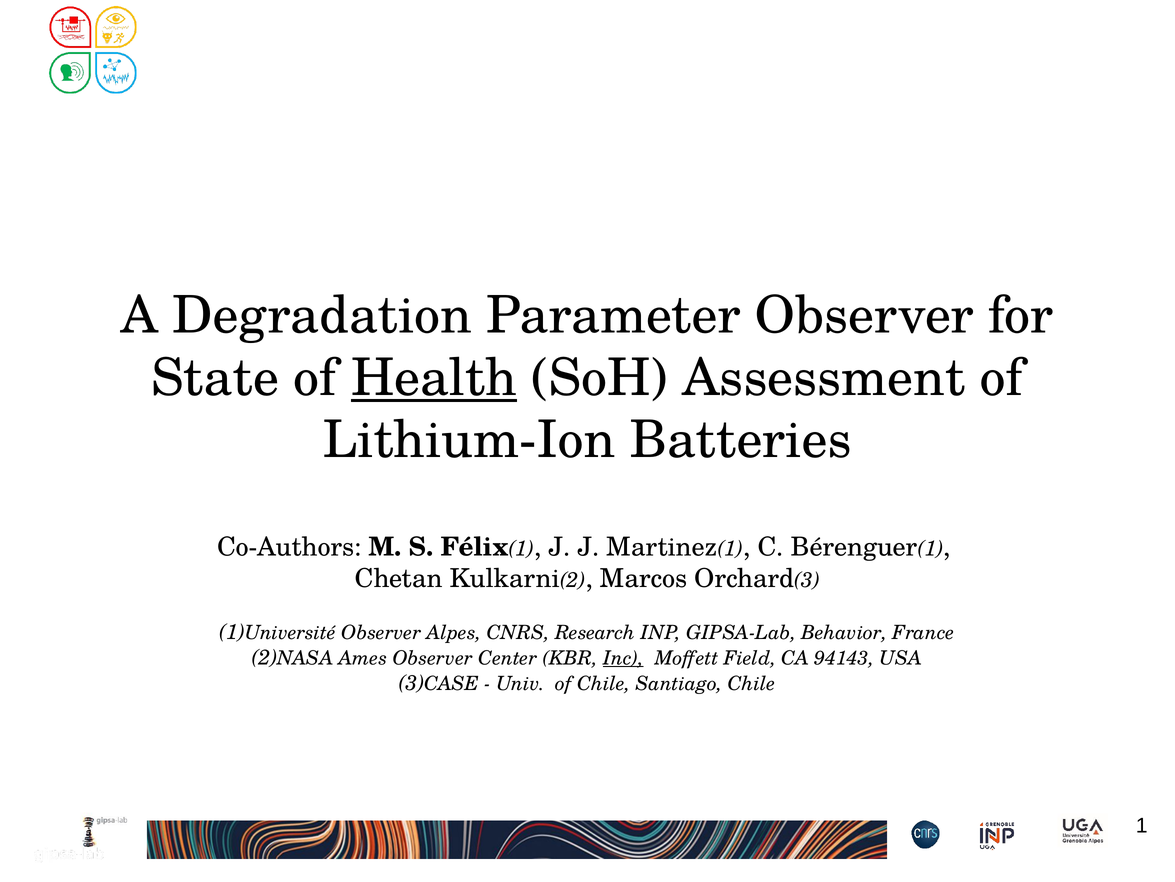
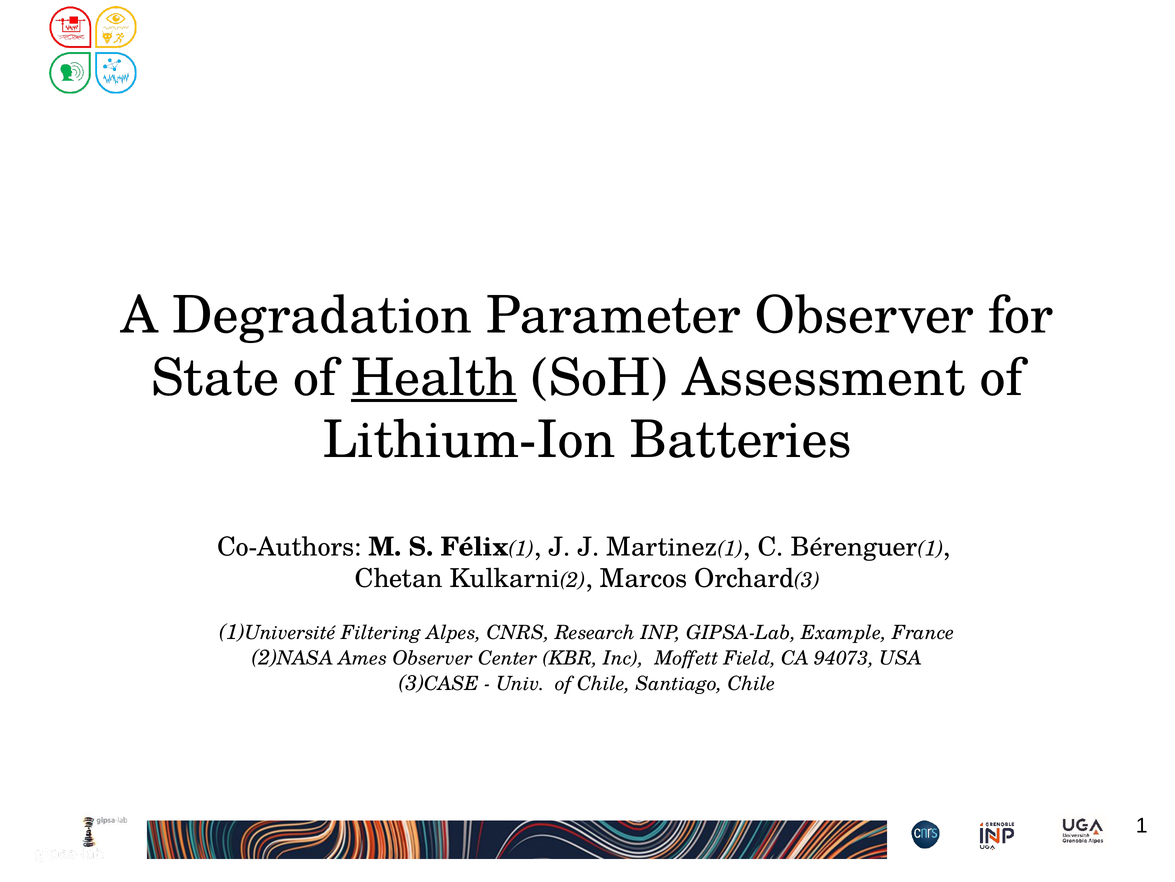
1)Université Observer: Observer -> Filtering
Behavior: Behavior -> Example
Inc underline: present -> none
94143: 94143 -> 94073
